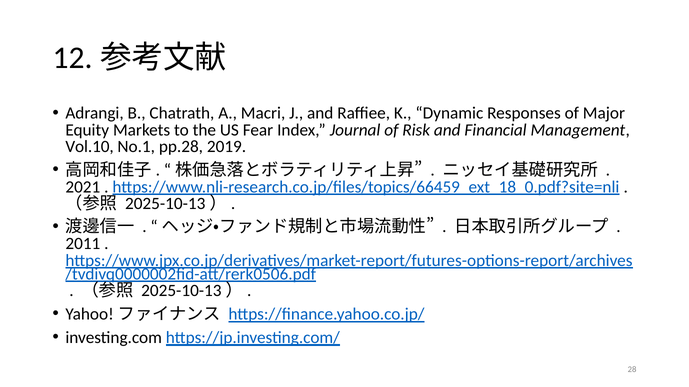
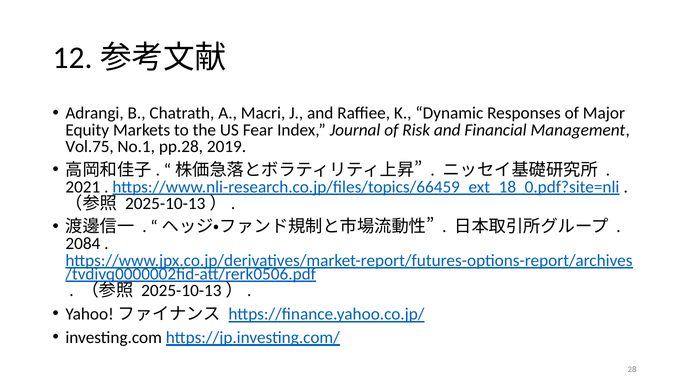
Vol.10: Vol.10 -> Vol.75
2011: 2011 -> 2084
